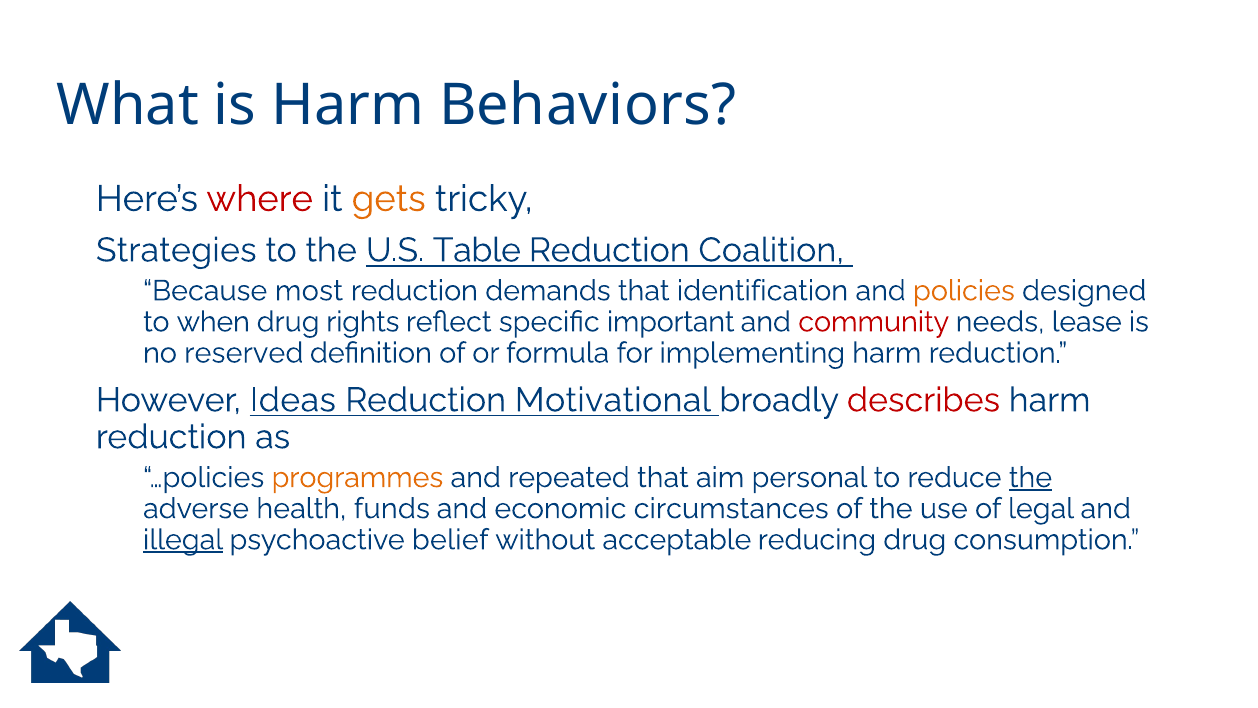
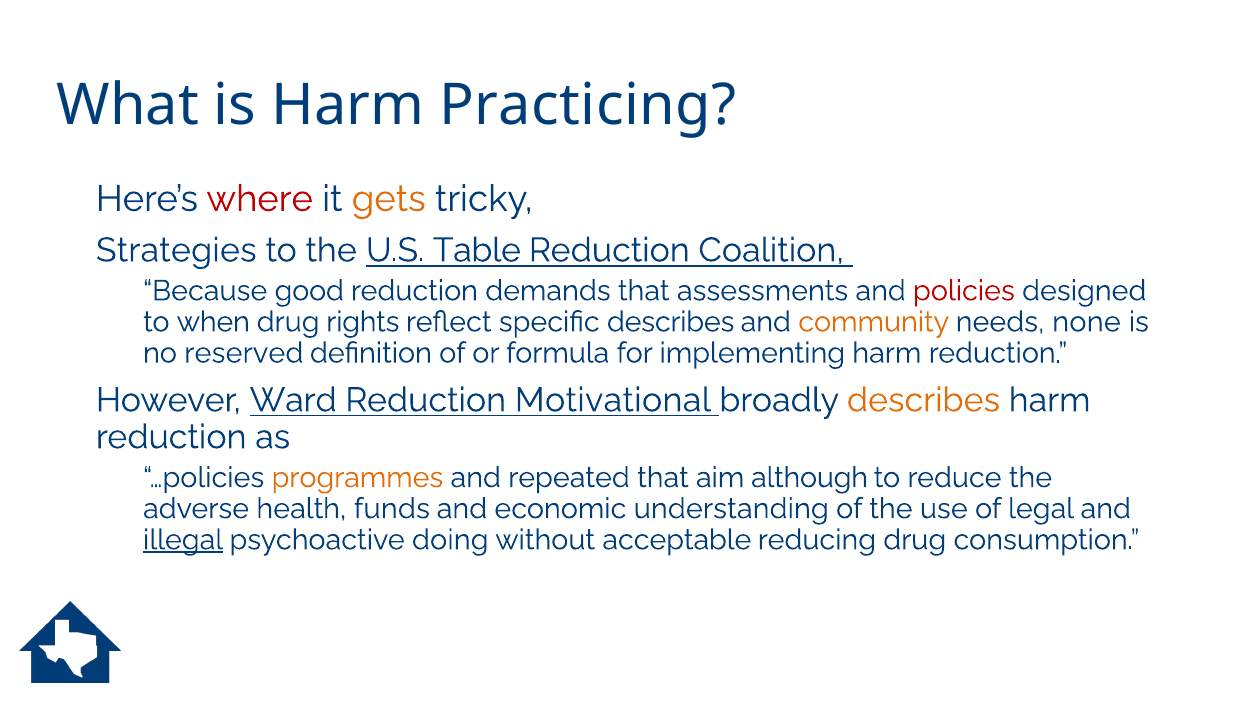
Behaviors: Behaviors -> Practicing
most: most -> good
identification: identification -> assessments
policies colour: orange -> red
specific important: important -> describes
community colour: red -> orange
lease: lease -> none
Ideas: Ideas -> Ward
describes at (923, 400) colour: red -> orange
personal: personal -> although
the at (1030, 477) underline: present -> none
circumstances: circumstances -> understanding
belief: belief -> doing
